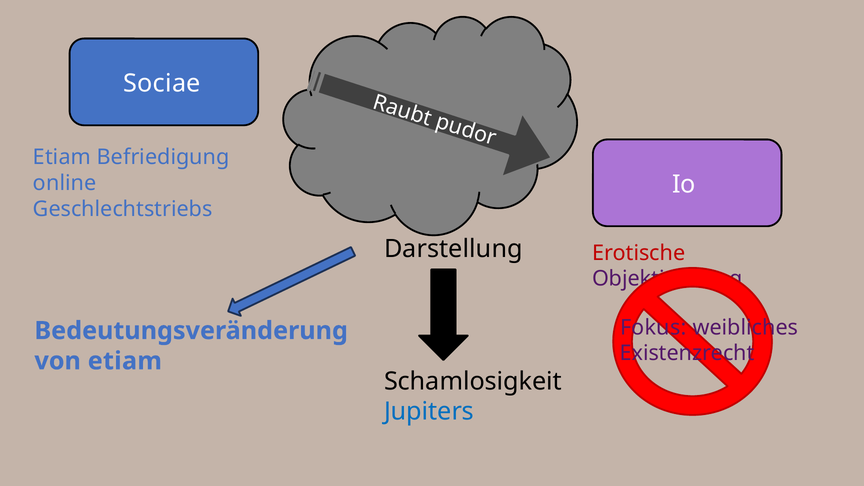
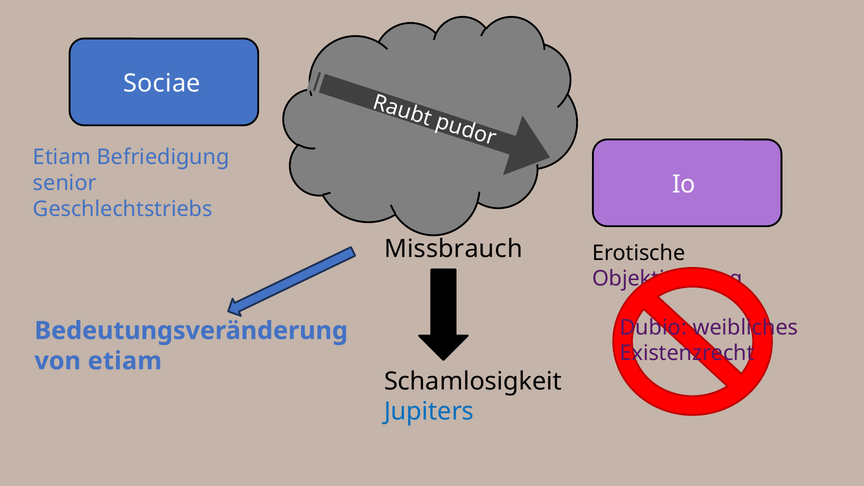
online: online -> senior
Darstellung: Darstellung -> Missbrauch
Erotische colour: red -> black
Fokus: Fokus -> Dubio
